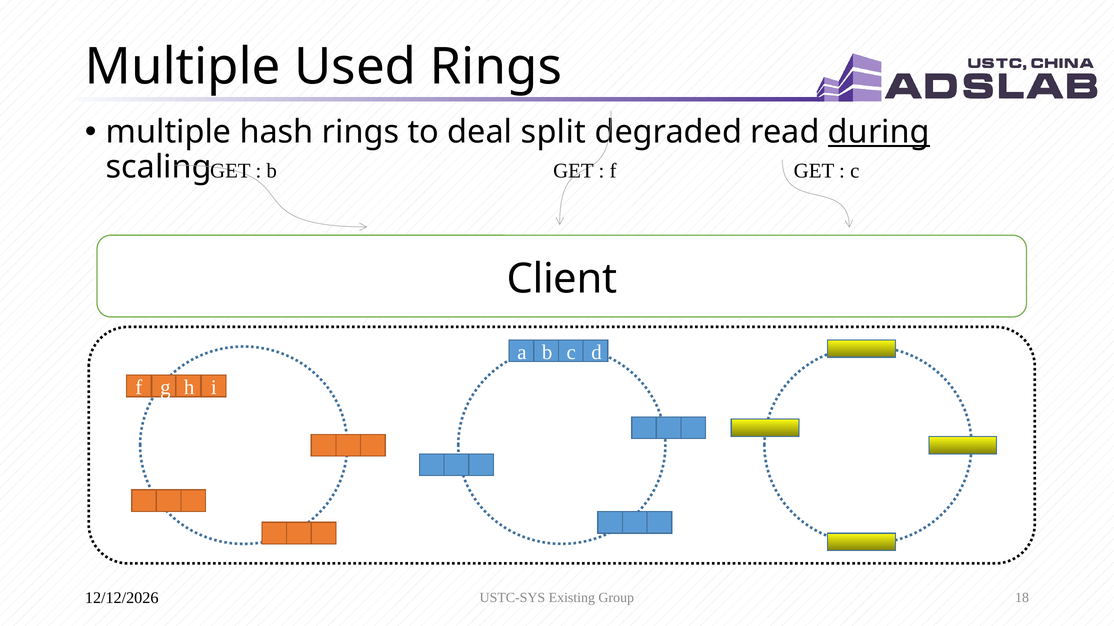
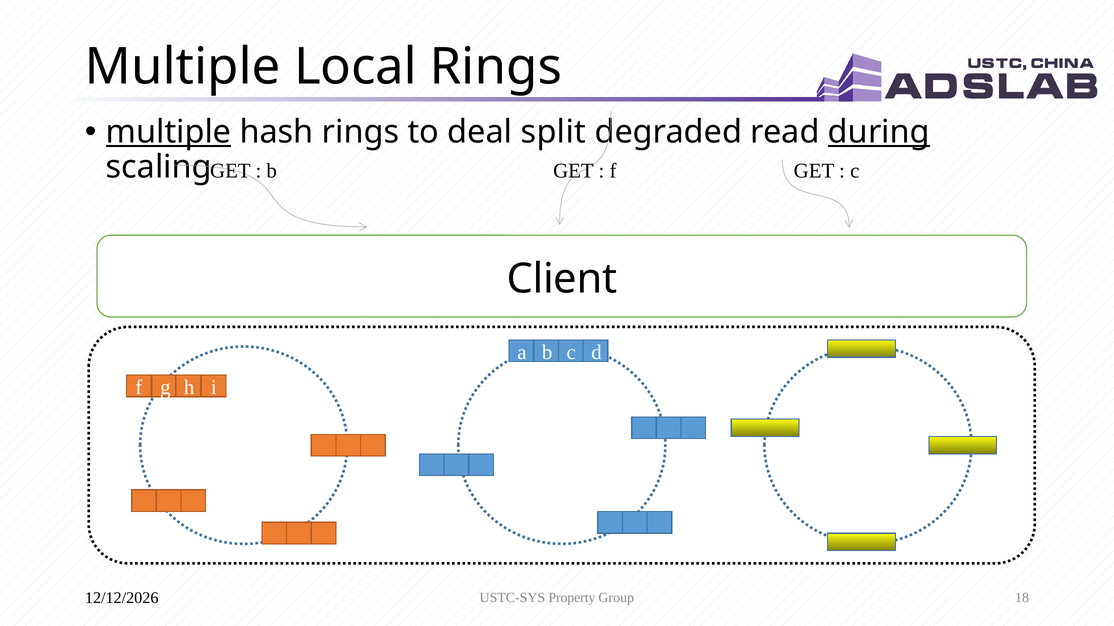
Used: Used -> Local
multiple at (169, 132) underline: none -> present
Existing: Existing -> Property
